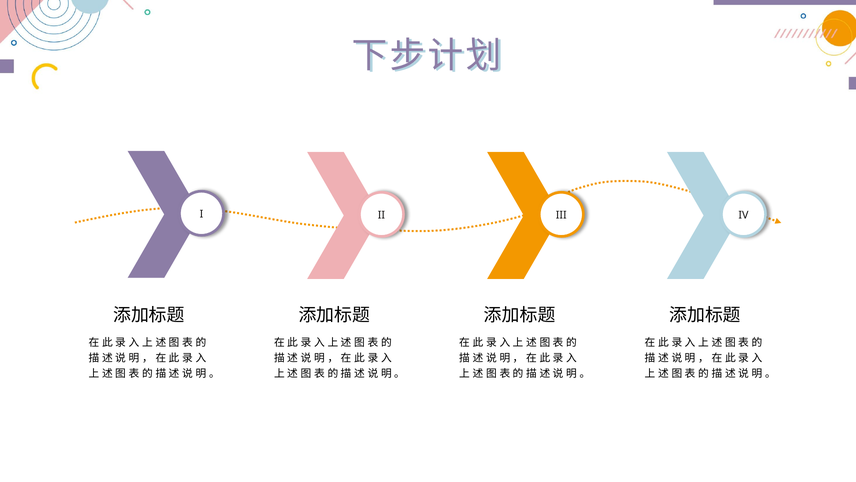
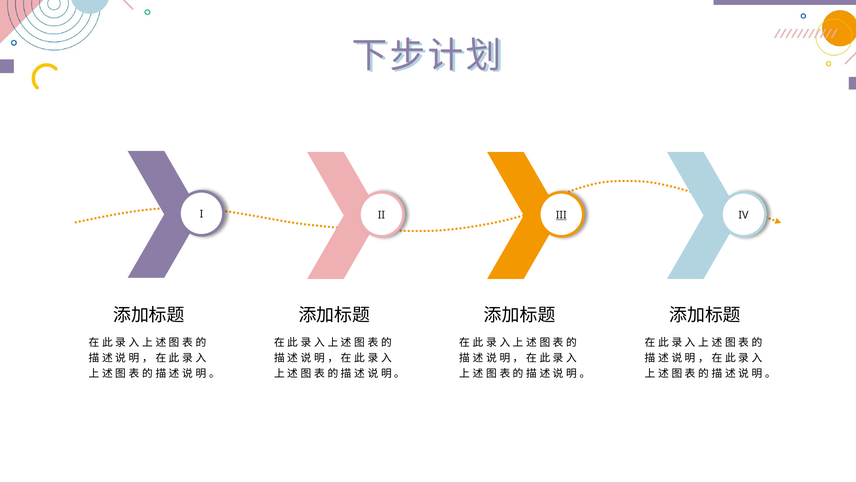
III underline: none -> present
